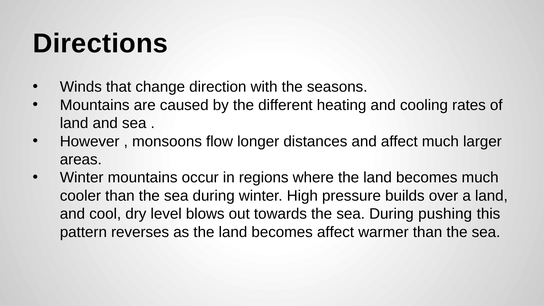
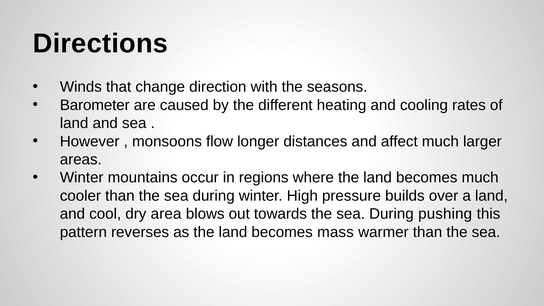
Mountains at (95, 105): Mountains -> Barometer
level: level -> area
becomes affect: affect -> mass
